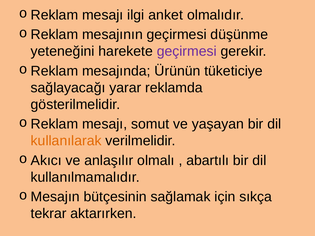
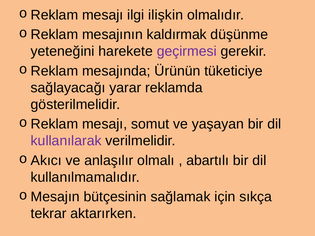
anket: anket -> ilişkin
mesajının geçirmesi: geçirmesi -> kaldırmak
kullanılarak colour: orange -> purple
